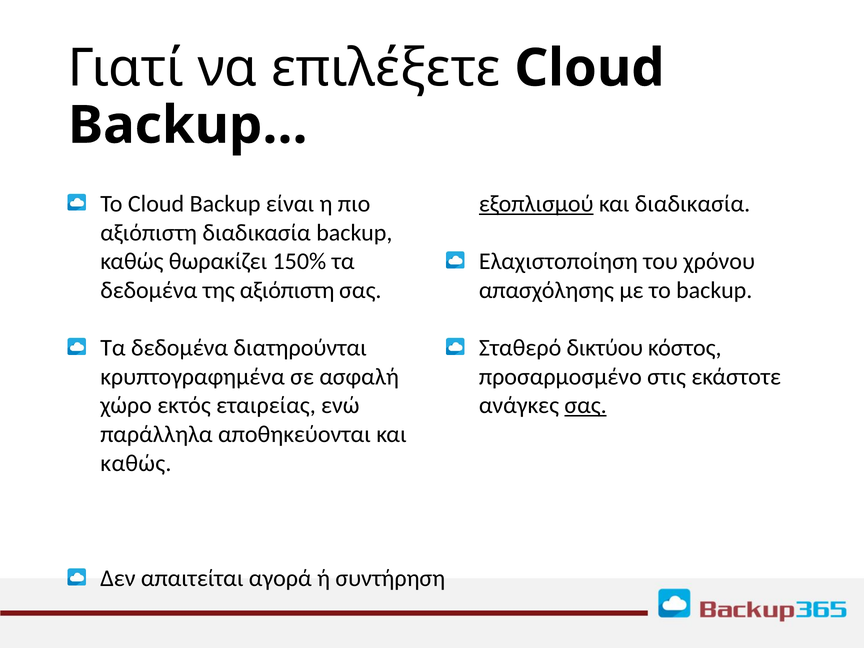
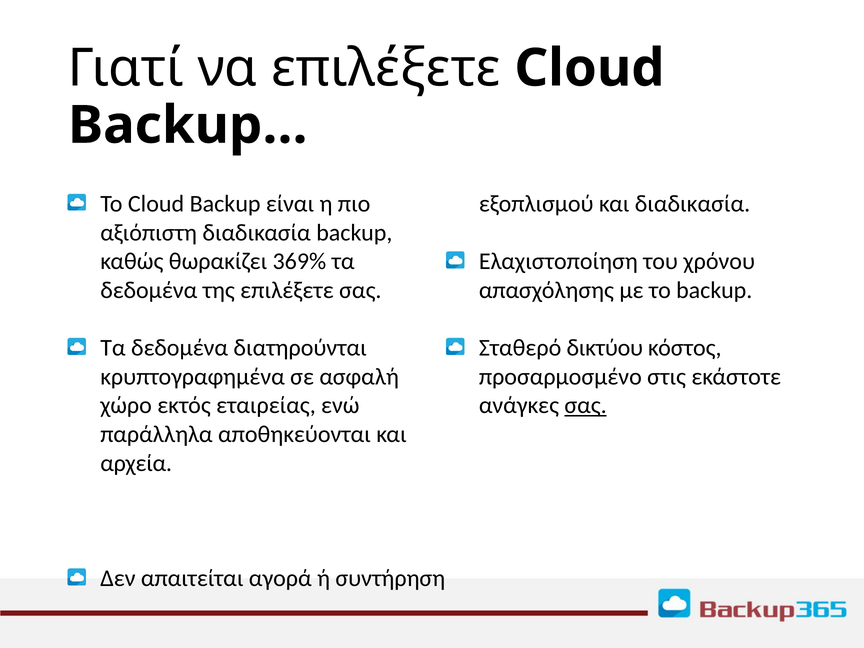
εξοπλισμού underline: present -> none
150%: 150% -> 369%
της αξιόπιστη: αξιόπιστη -> επιλέξετε
καθώς at (136, 463): καθώς -> αρχεία
